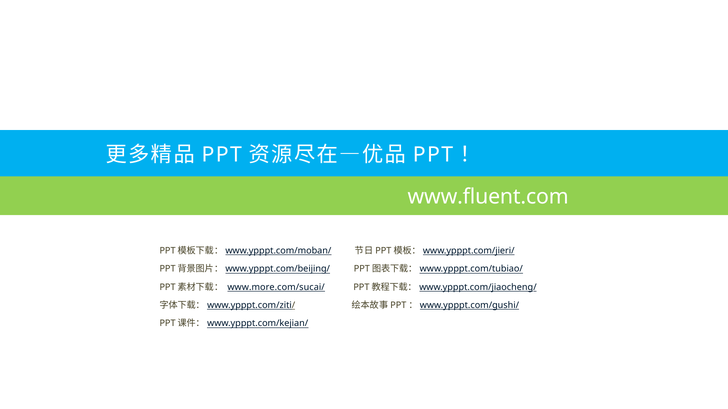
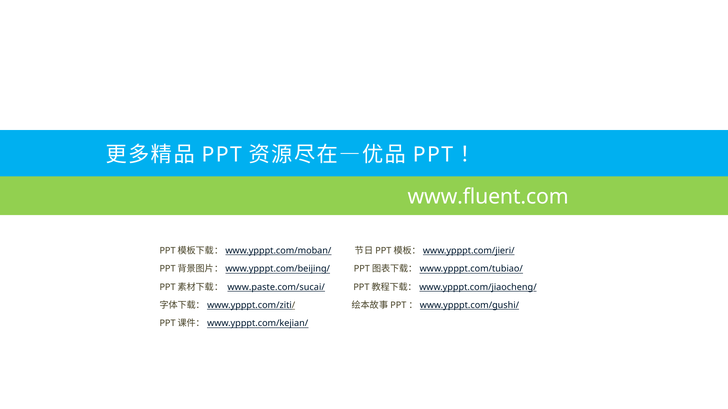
www.more.com/sucai/: www.more.com/sucai/ -> www.paste.com/sucai/
